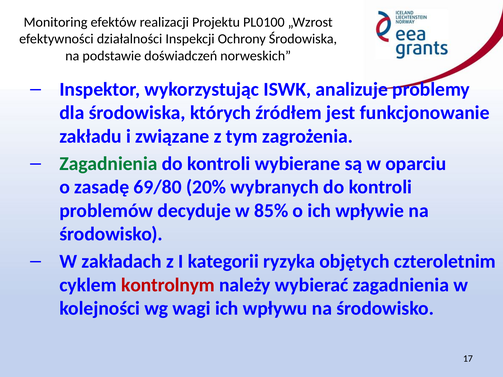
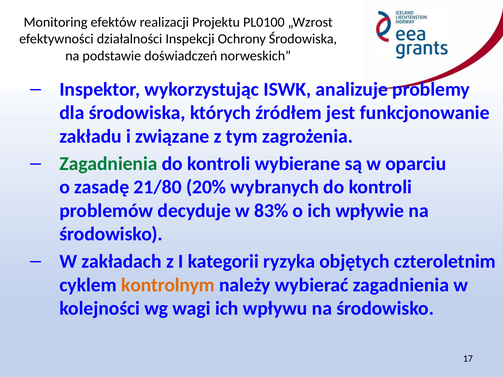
69/80: 69/80 -> 21/80
85%: 85% -> 83%
kontrolnym colour: red -> orange
